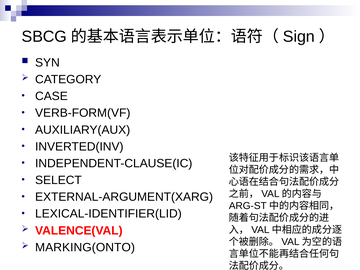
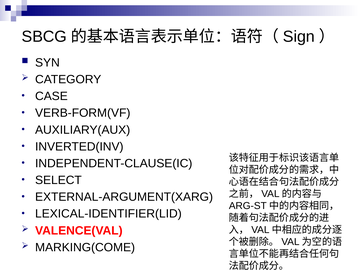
MARKING(ONTO: MARKING(ONTO -> MARKING(COME
